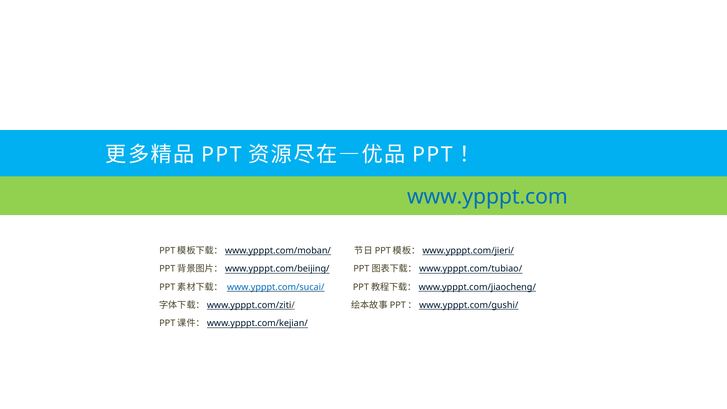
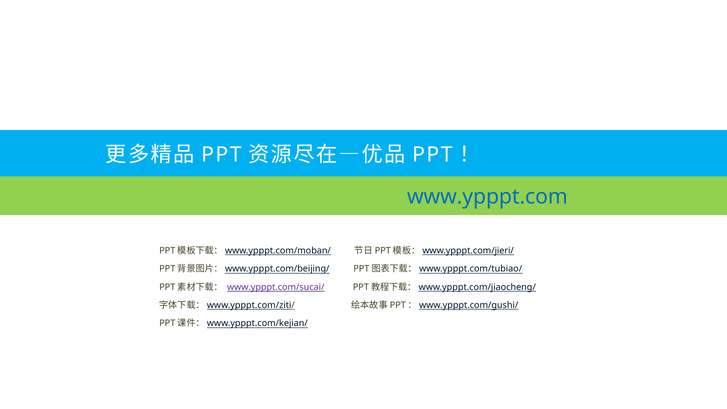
www.ypppt.com/sucai/ colour: blue -> purple
